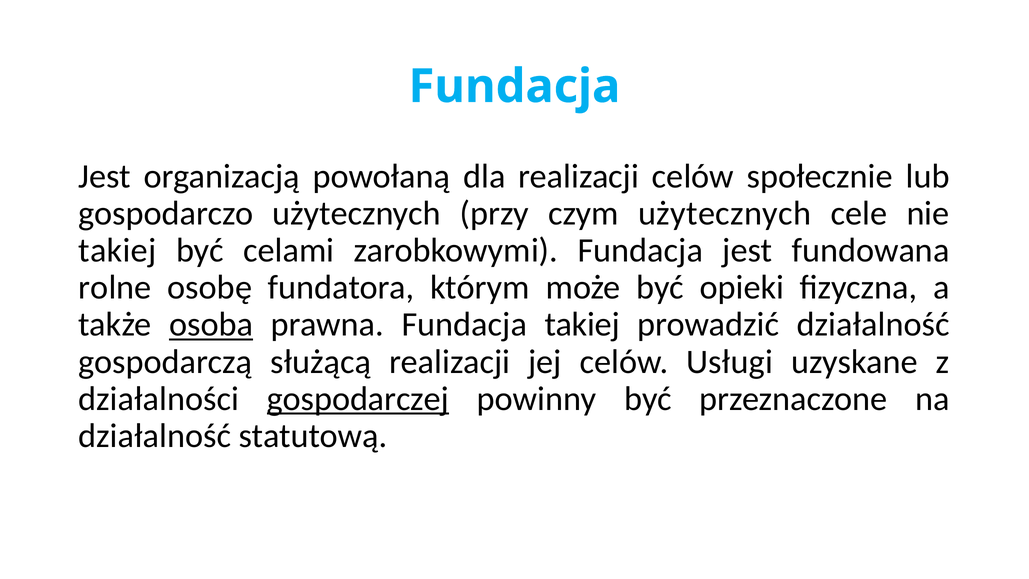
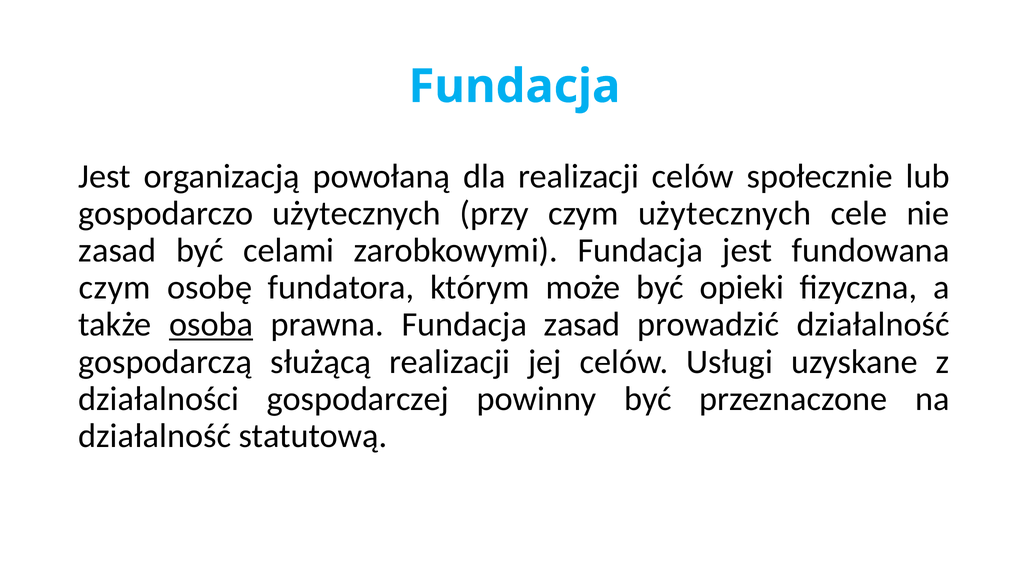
takiej at (117, 250): takiej -> zasad
rolne at (115, 287): rolne -> czym
Fundacja takiej: takiej -> zasad
gospodarczej underline: present -> none
